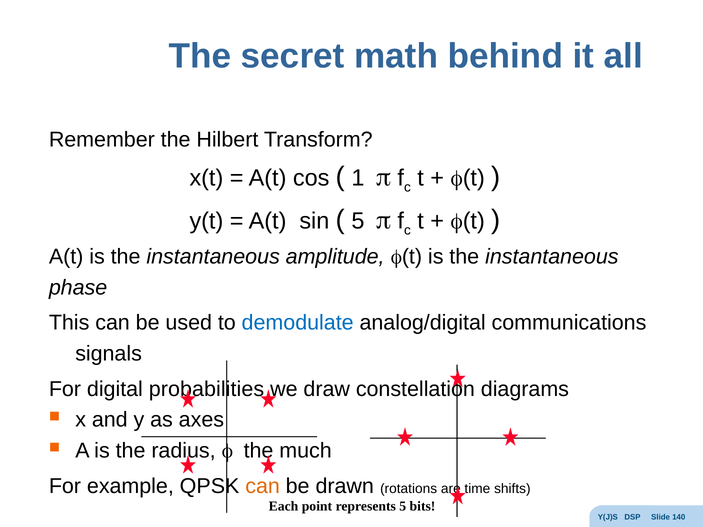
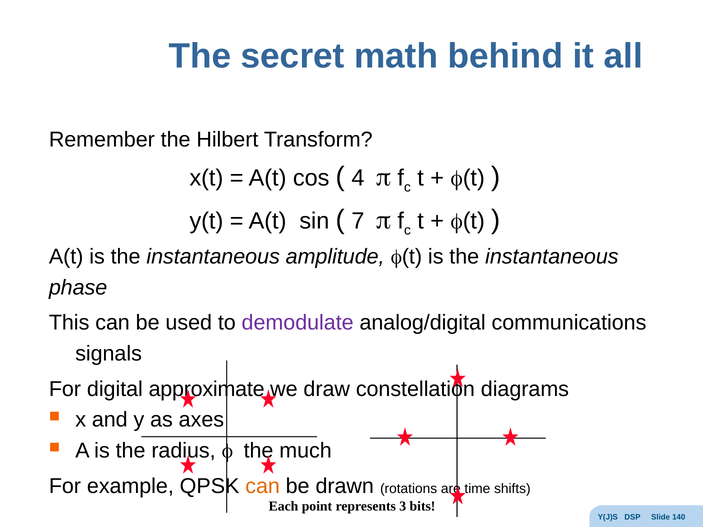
1: 1 -> 4
5 at (358, 221): 5 -> 7
demodulate colour: blue -> purple
probabilities: probabilities -> approximate
represents 5: 5 -> 3
